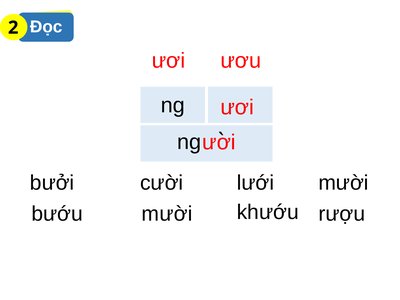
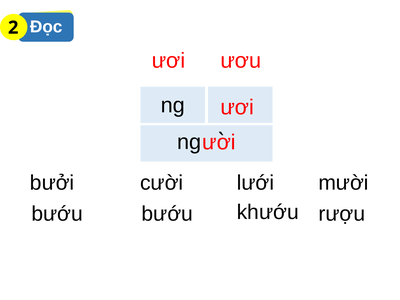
bướu mười: mười -> bướu
